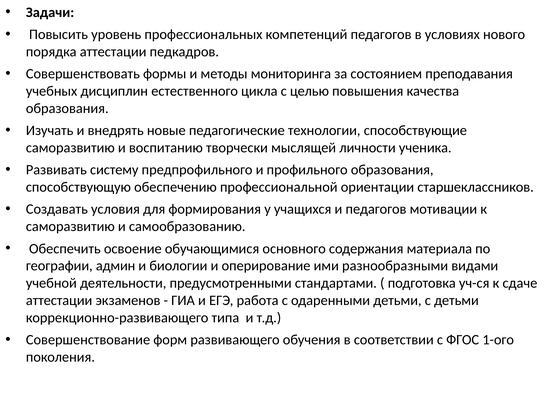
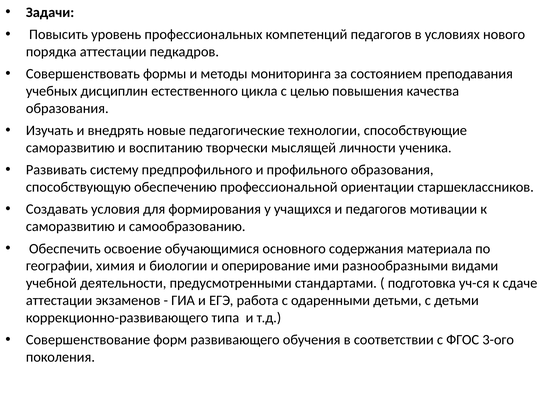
админ: админ -> химия
1-ого: 1-ого -> 3-ого
